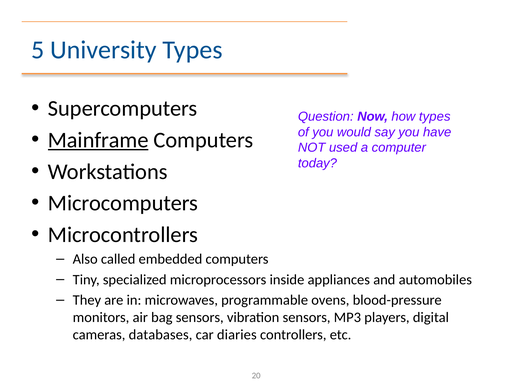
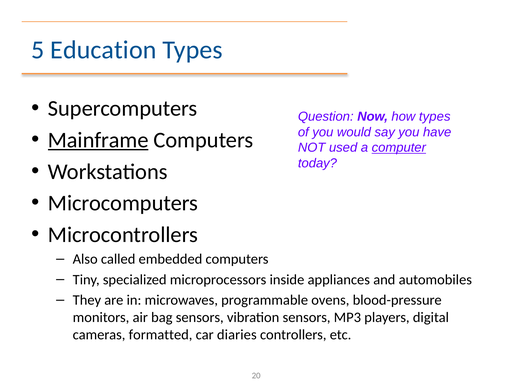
University: University -> Education
computer underline: none -> present
databases: databases -> formatted
